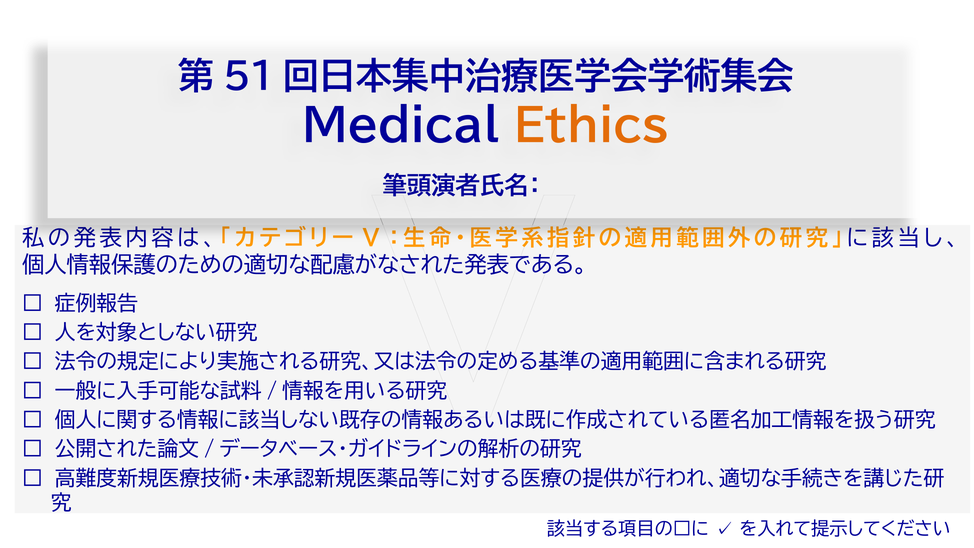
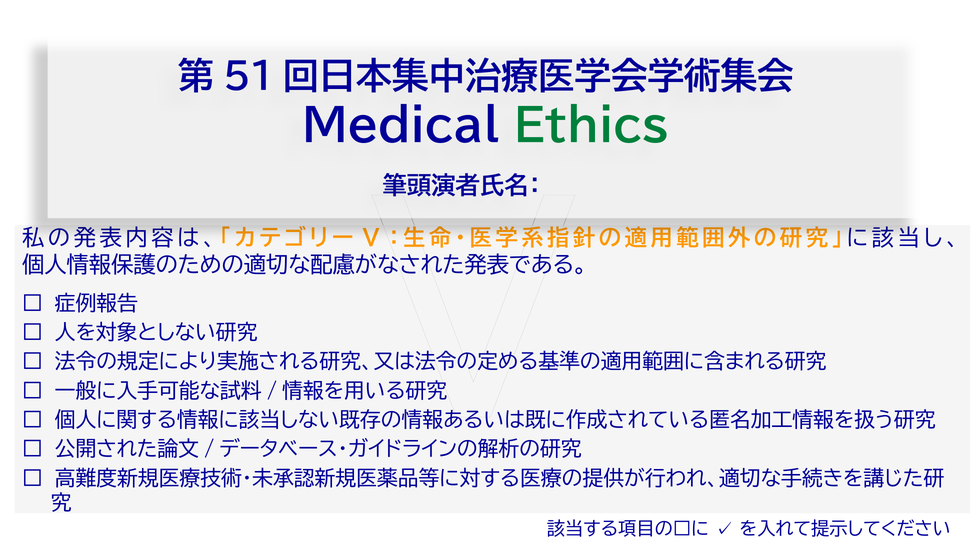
Ethics colour: orange -> green
